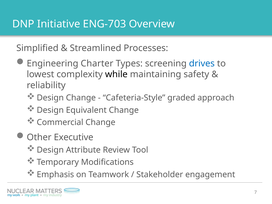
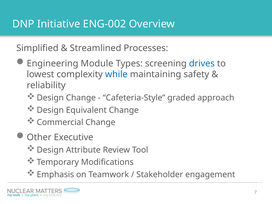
ENG-703: ENG-703 -> ENG-002
Charter: Charter -> Module
while colour: black -> blue
